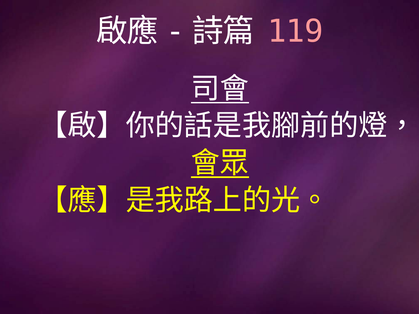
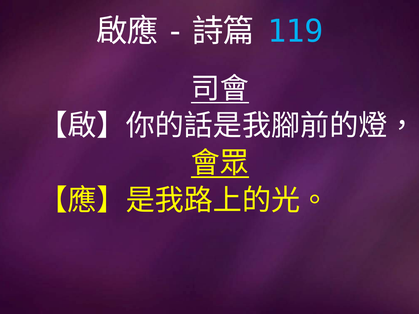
119 colour: pink -> light blue
